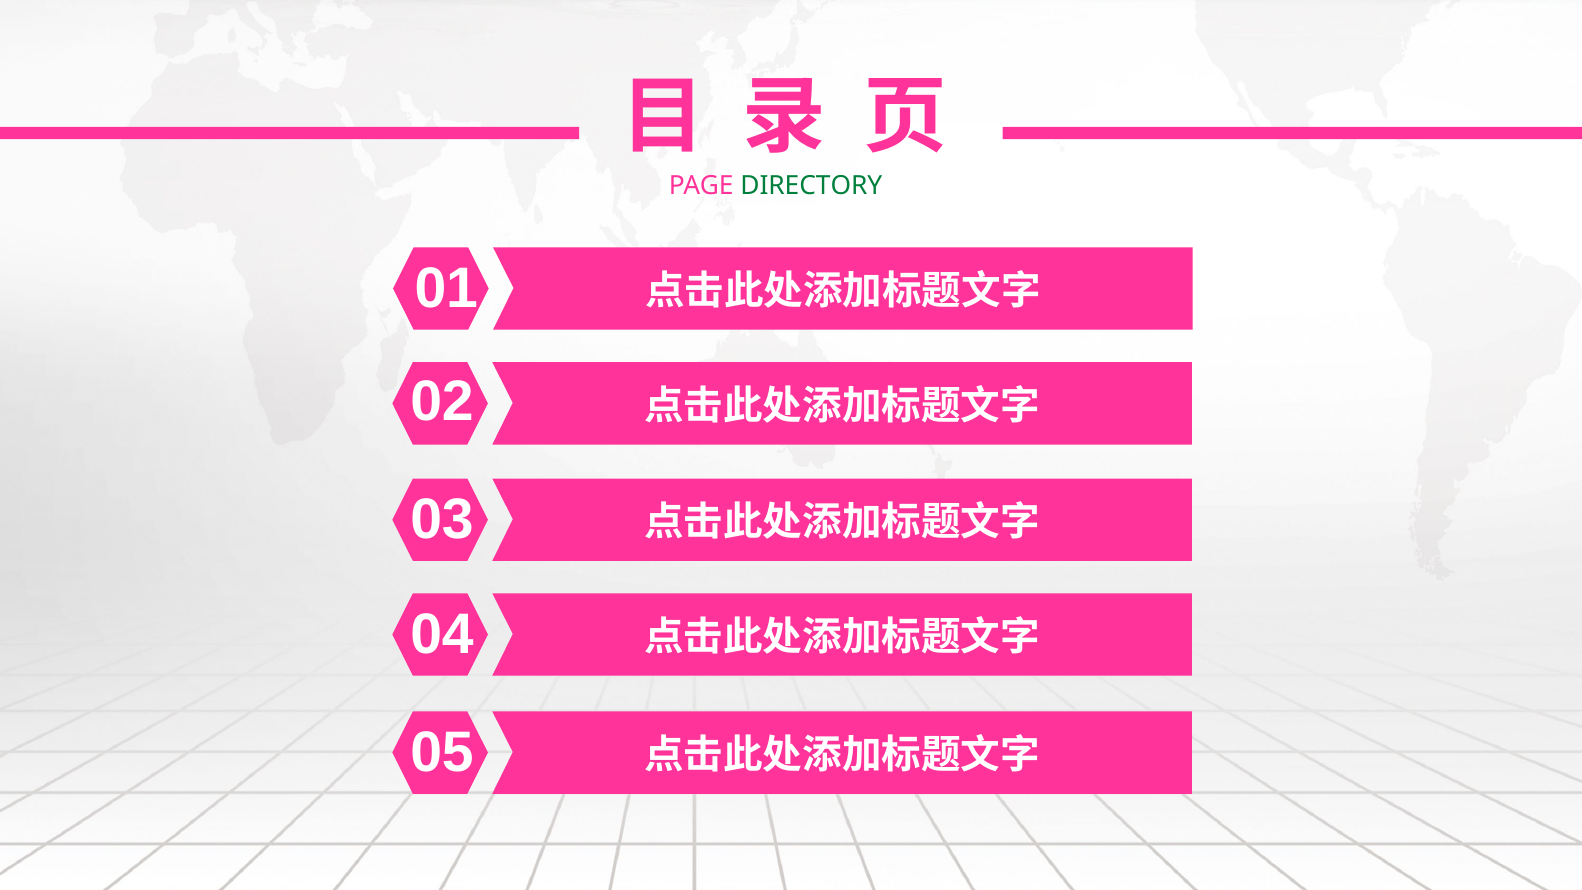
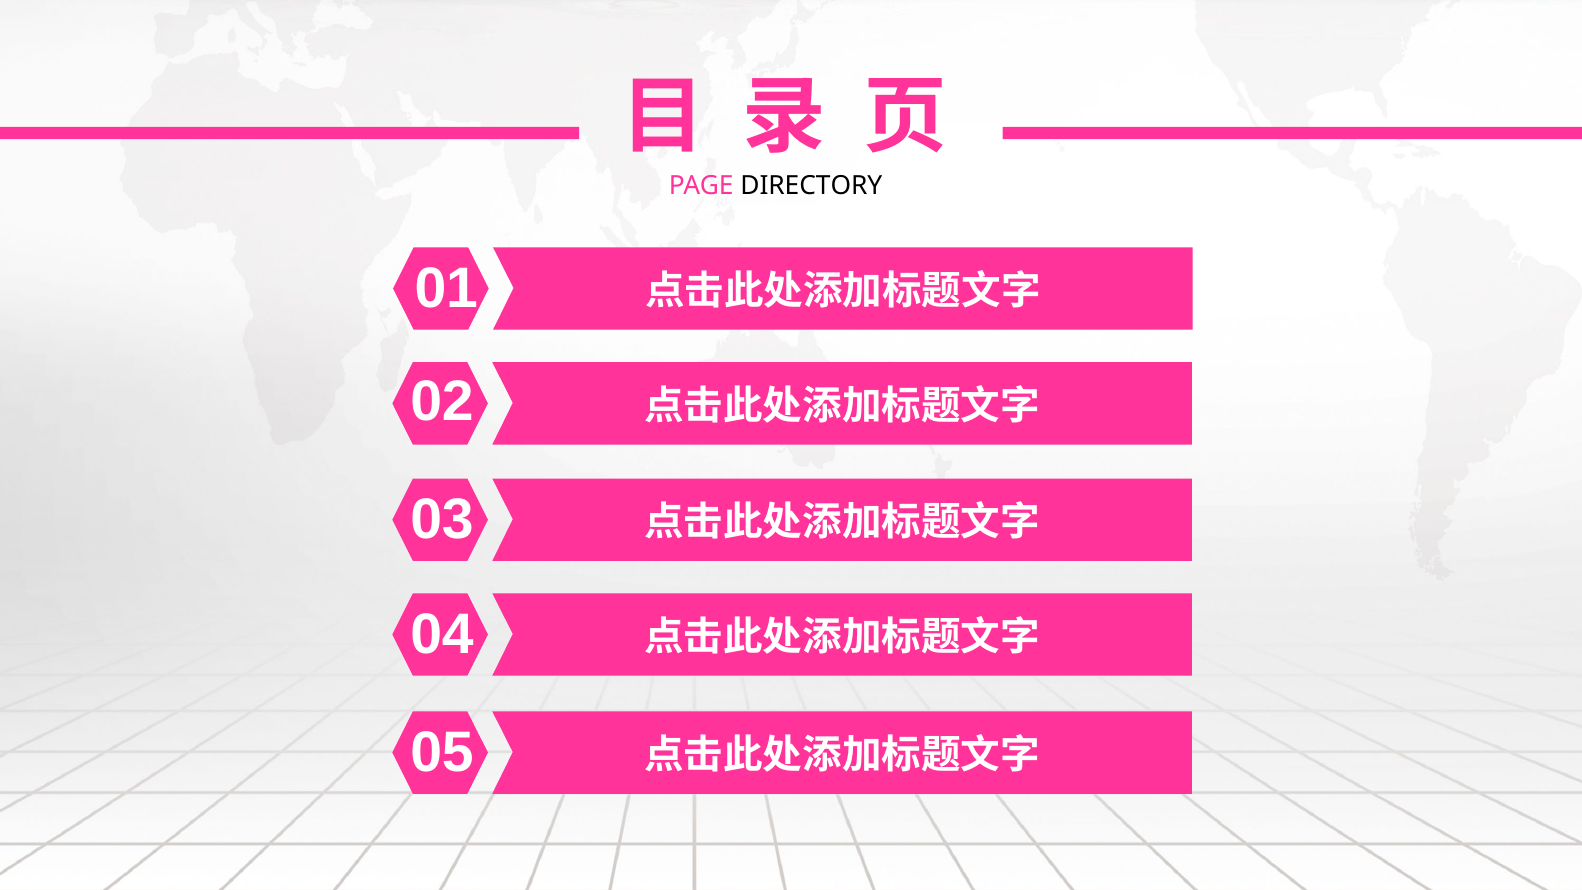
DIRECTORY colour: green -> black
